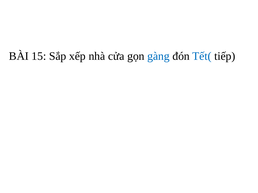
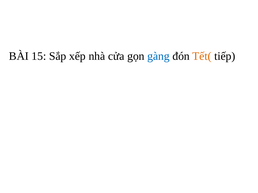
Tết( colour: blue -> orange
